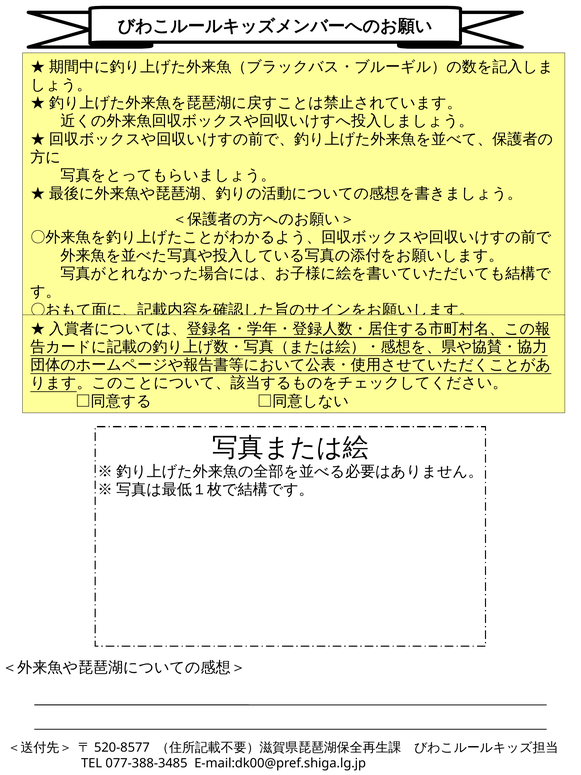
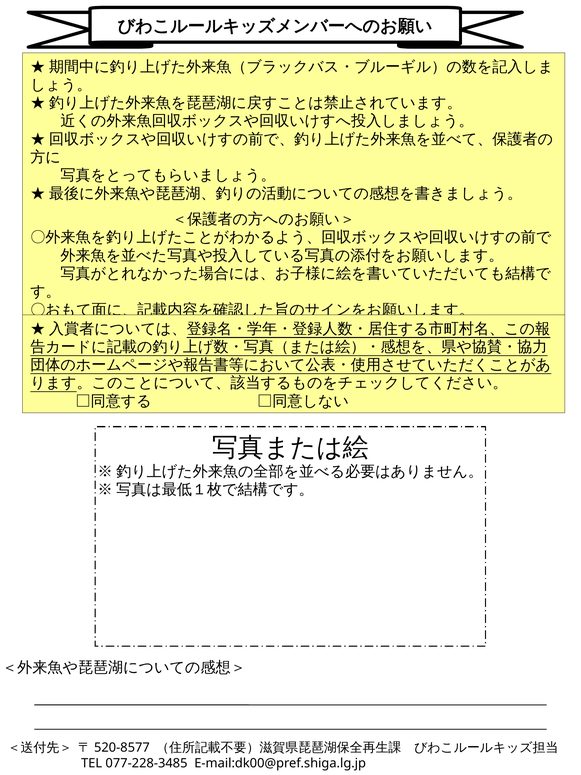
077-388-3485: 077-388-3485 -> 077-228-3485
